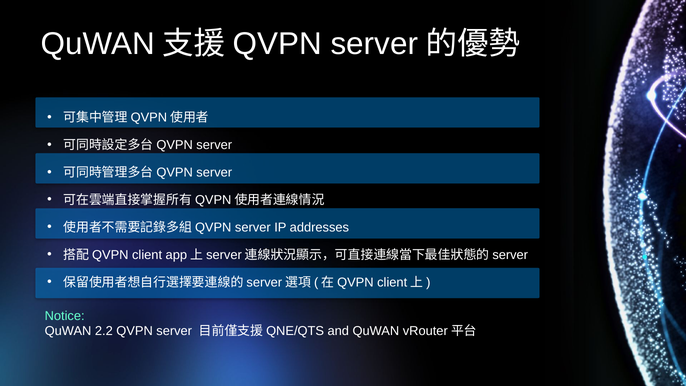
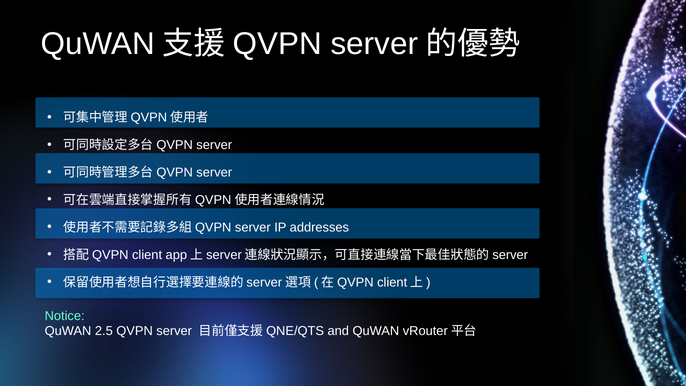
2.2: 2.2 -> 2.5
